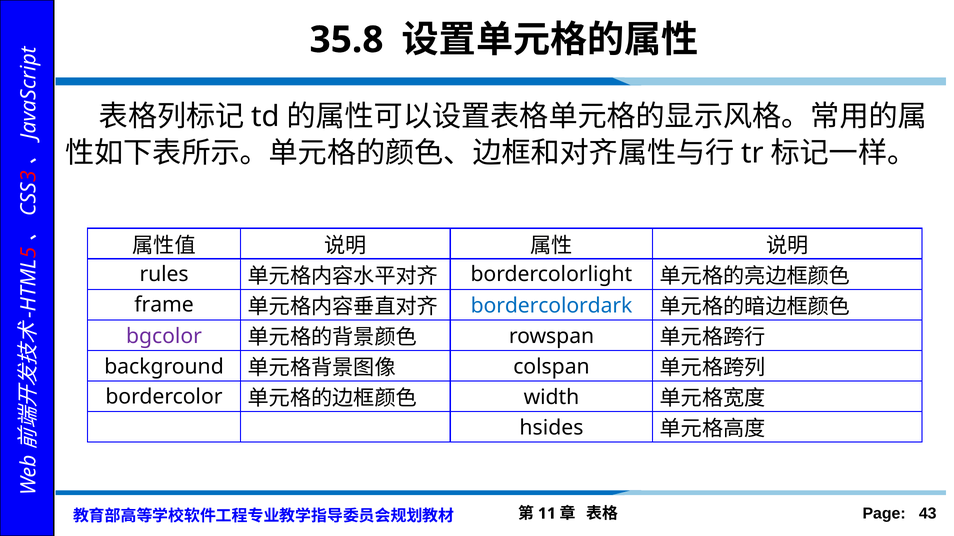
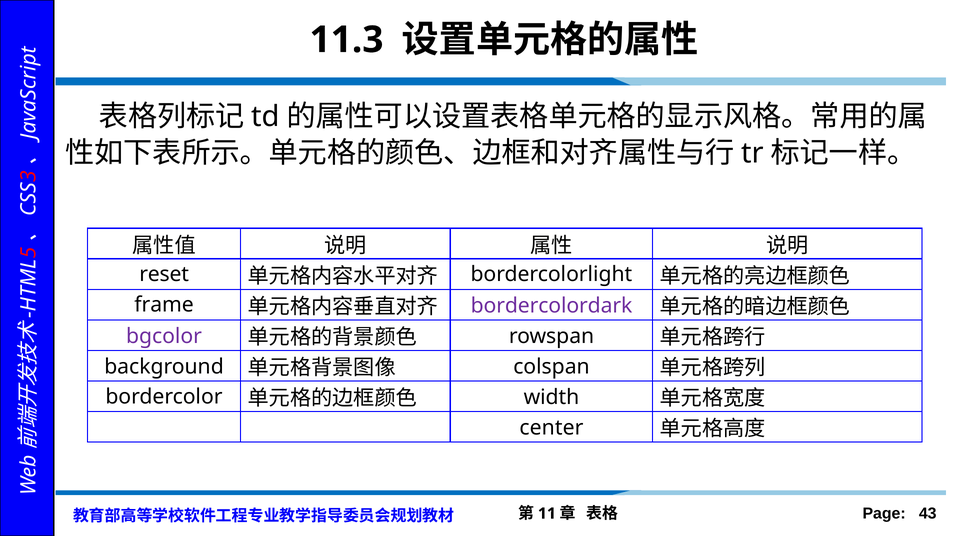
35.8: 35.8 -> 11.3
rules: rules -> reset
bordercolordark colour: blue -> purple
hsides: hsides -> center
